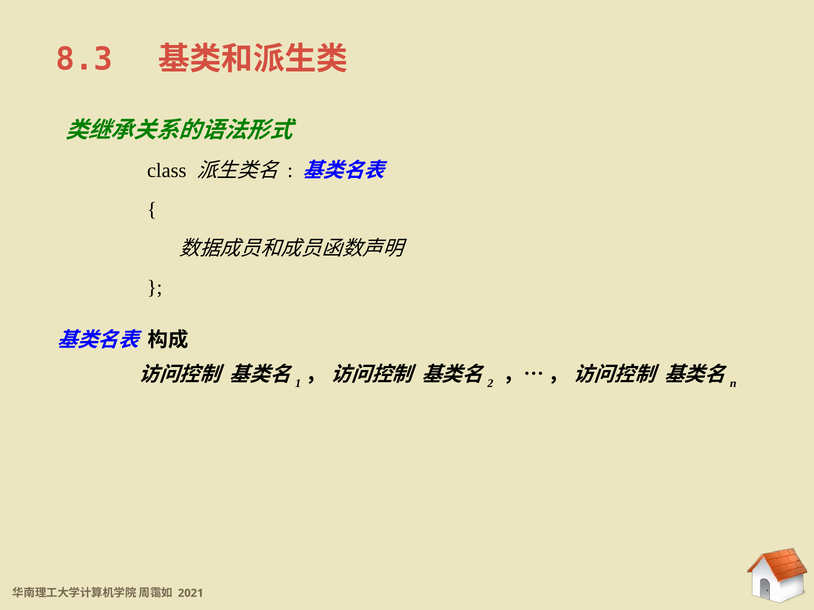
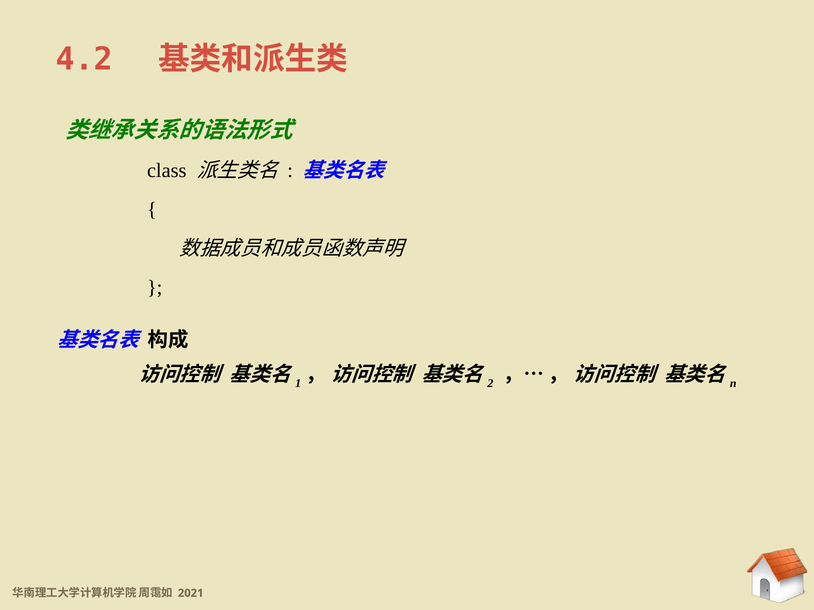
8.3: 8.3 -> 4.2
